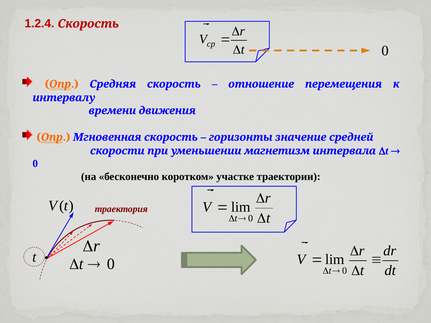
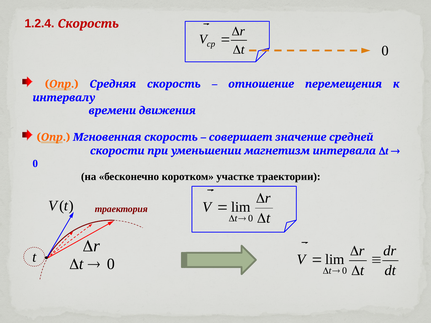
горизонты: горизонты -> совершает
